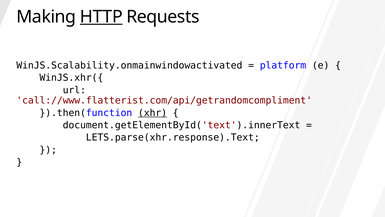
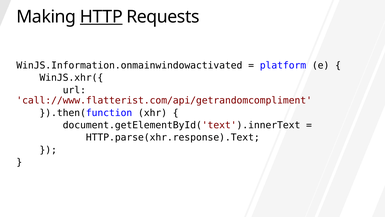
WinJS.Scalability.onmainwindowactivated: WinJS.Scalability.onmainwindowactivated -> WinJS.Information.onmainwindowactivated
xhr underline: present -> none
LETS.parse(xhr.response).Text: LETS.parse(xhr.response).Text -> HTTP.parse(xhr.response).Text
